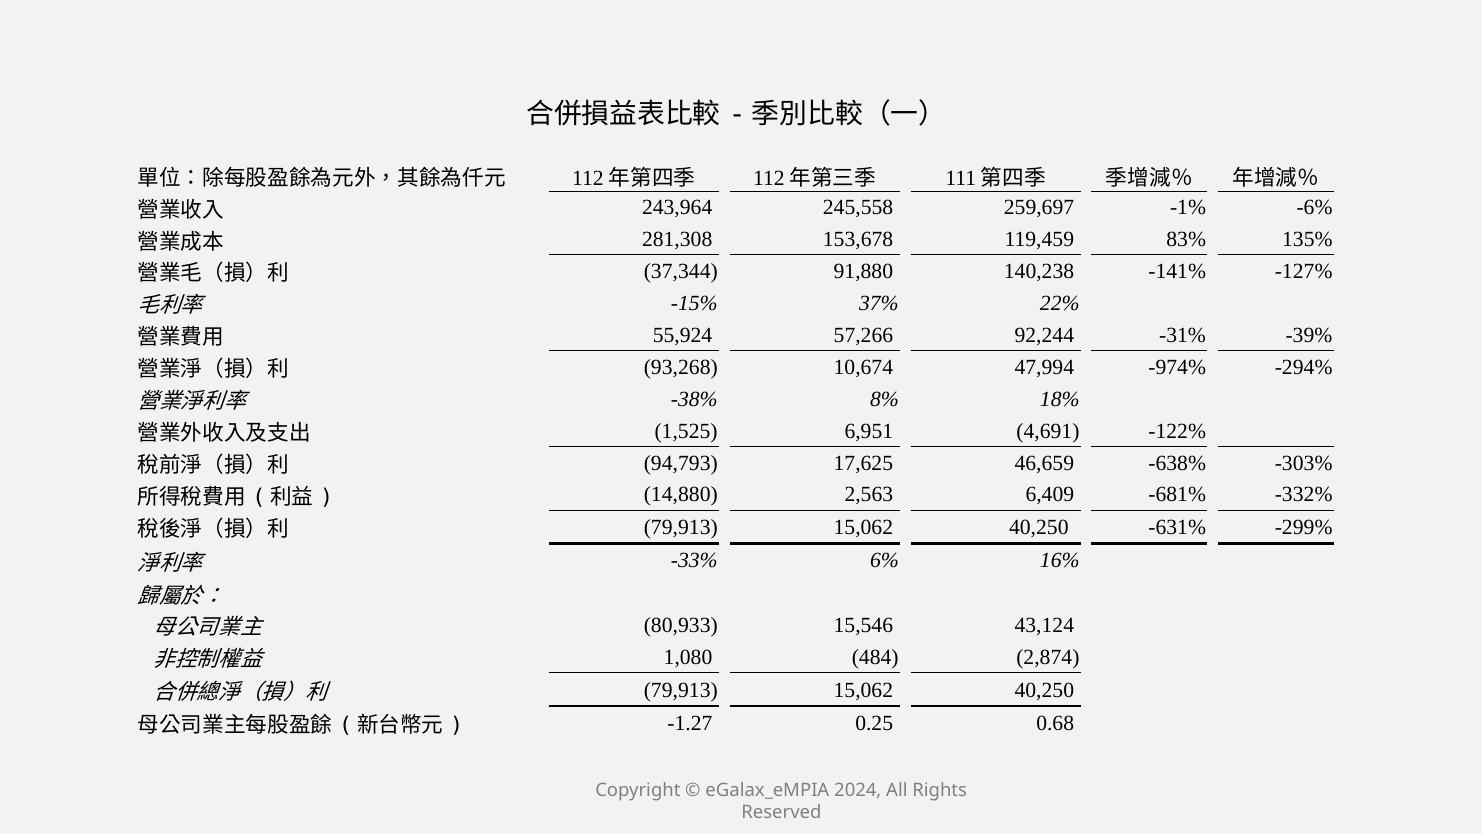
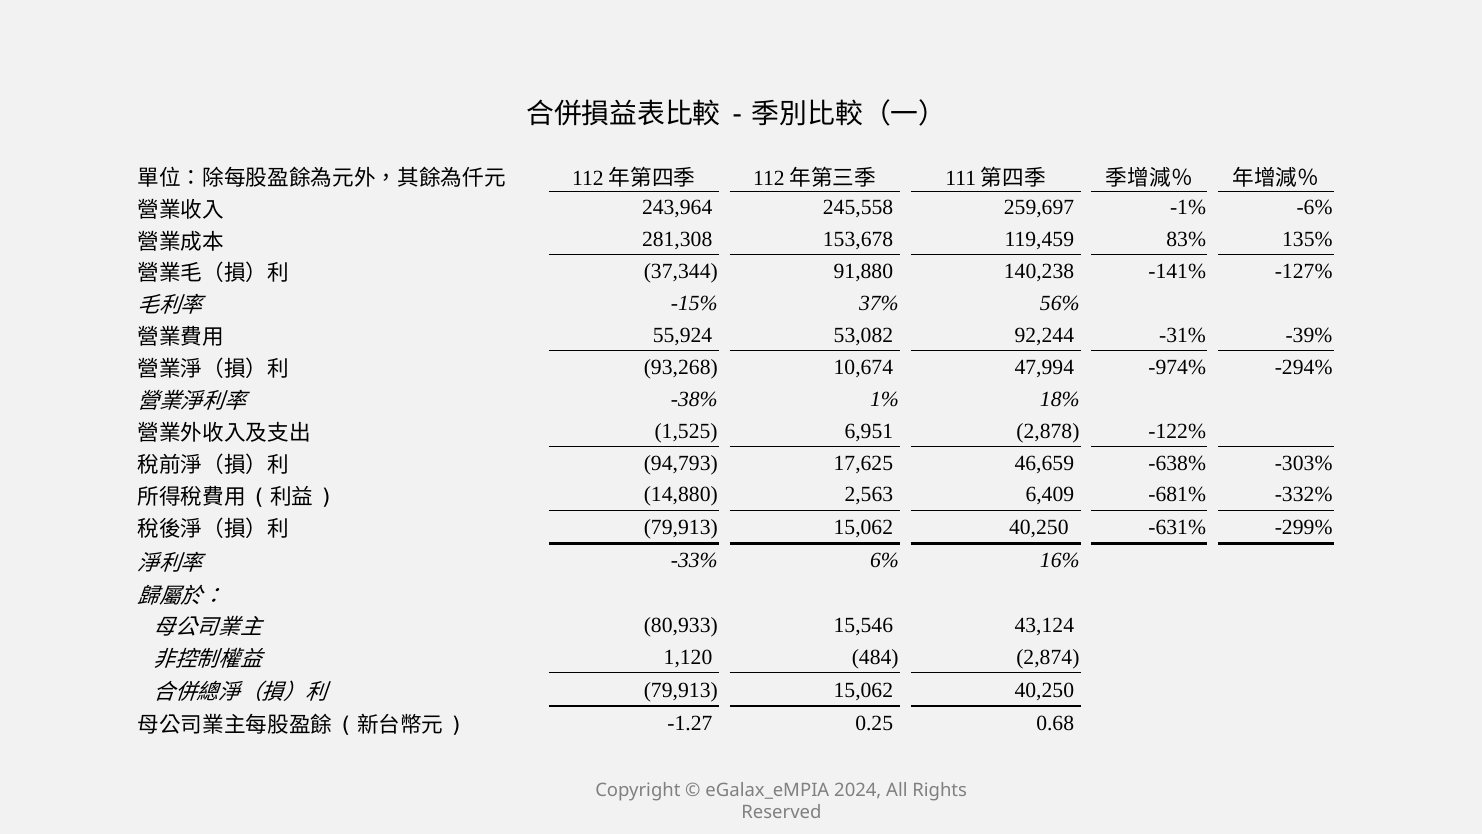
22%: 22% -> 56%
57,266: 57,266 -> 53,082
8%: 8% -> 1%
4,691: 4,691 -> 2,878
1,080: 1,080 -> 1,120
